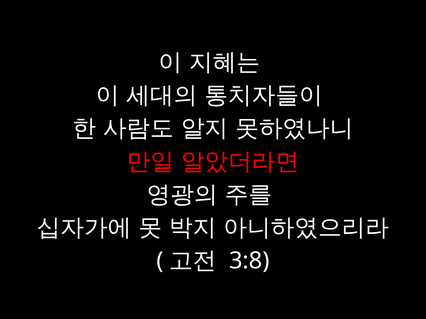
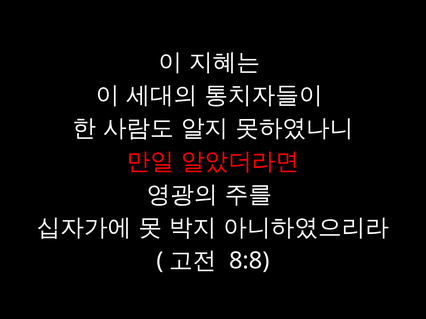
3:8: 3:8 -> 8:8
